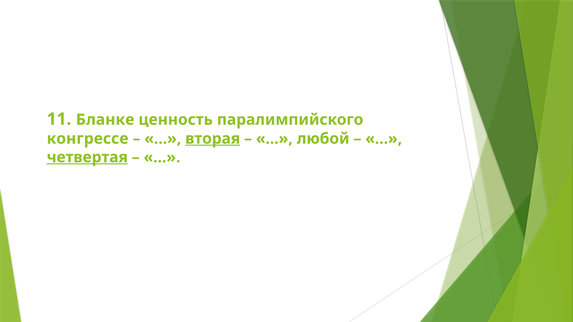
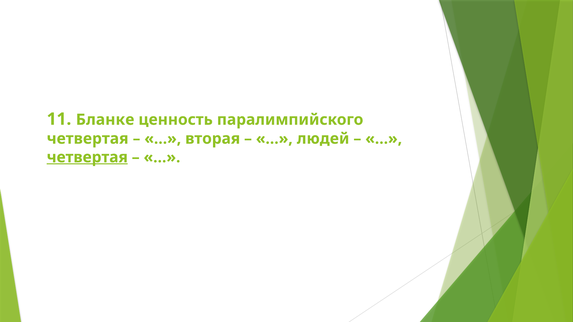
конгрессе at (88, 139): конгрессе -> четвертая
вторая underline: present -> none
любой: любой -> людей
